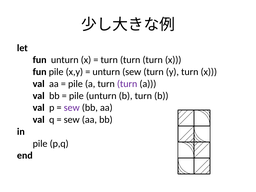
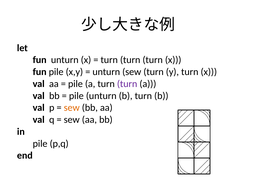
sew at (72, 108) colour: purple -> orange
